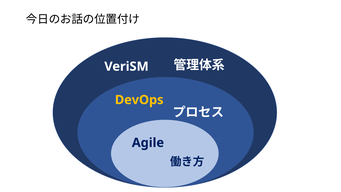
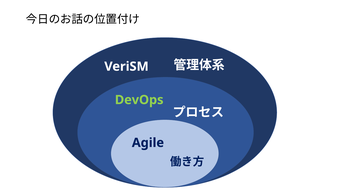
DevOps colour: yellow -> light green
